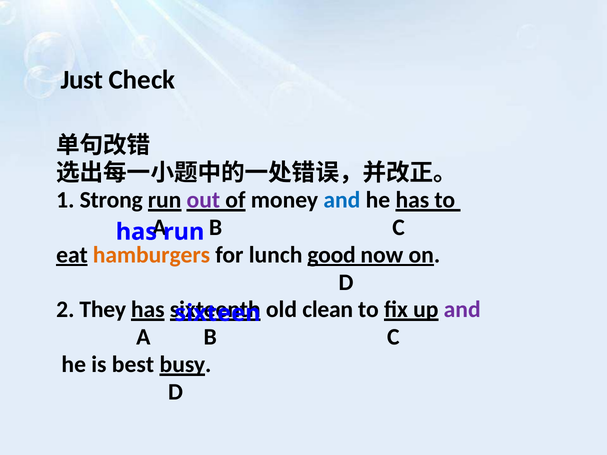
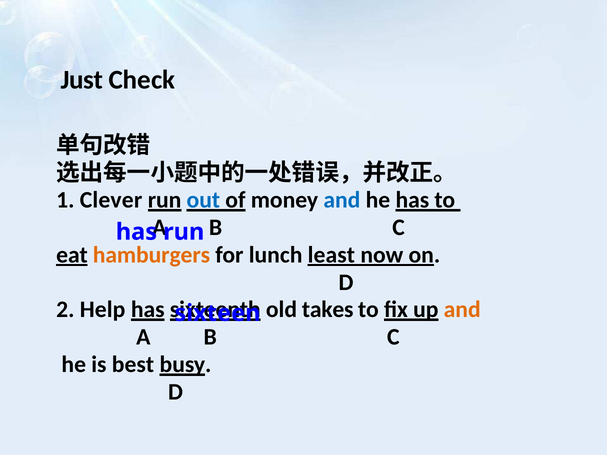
Strong: Strong -> Clever
out colour: purple -> blue
good: good -> least
They: They -> Help
clean: clean -> takes
and at (462, 310) colour: purple -> orange
